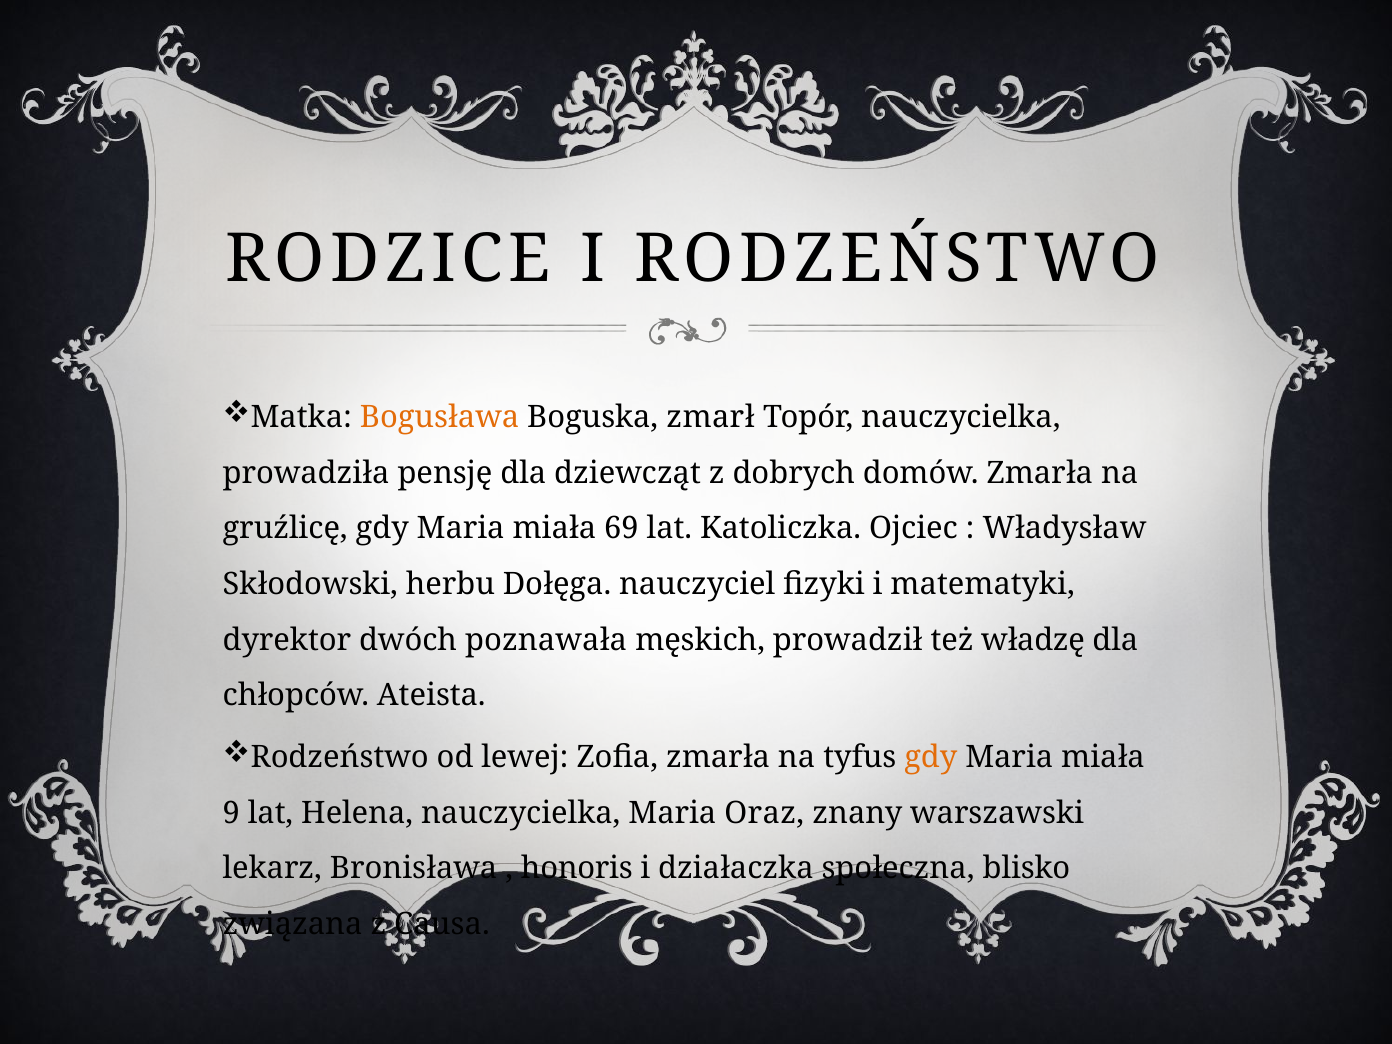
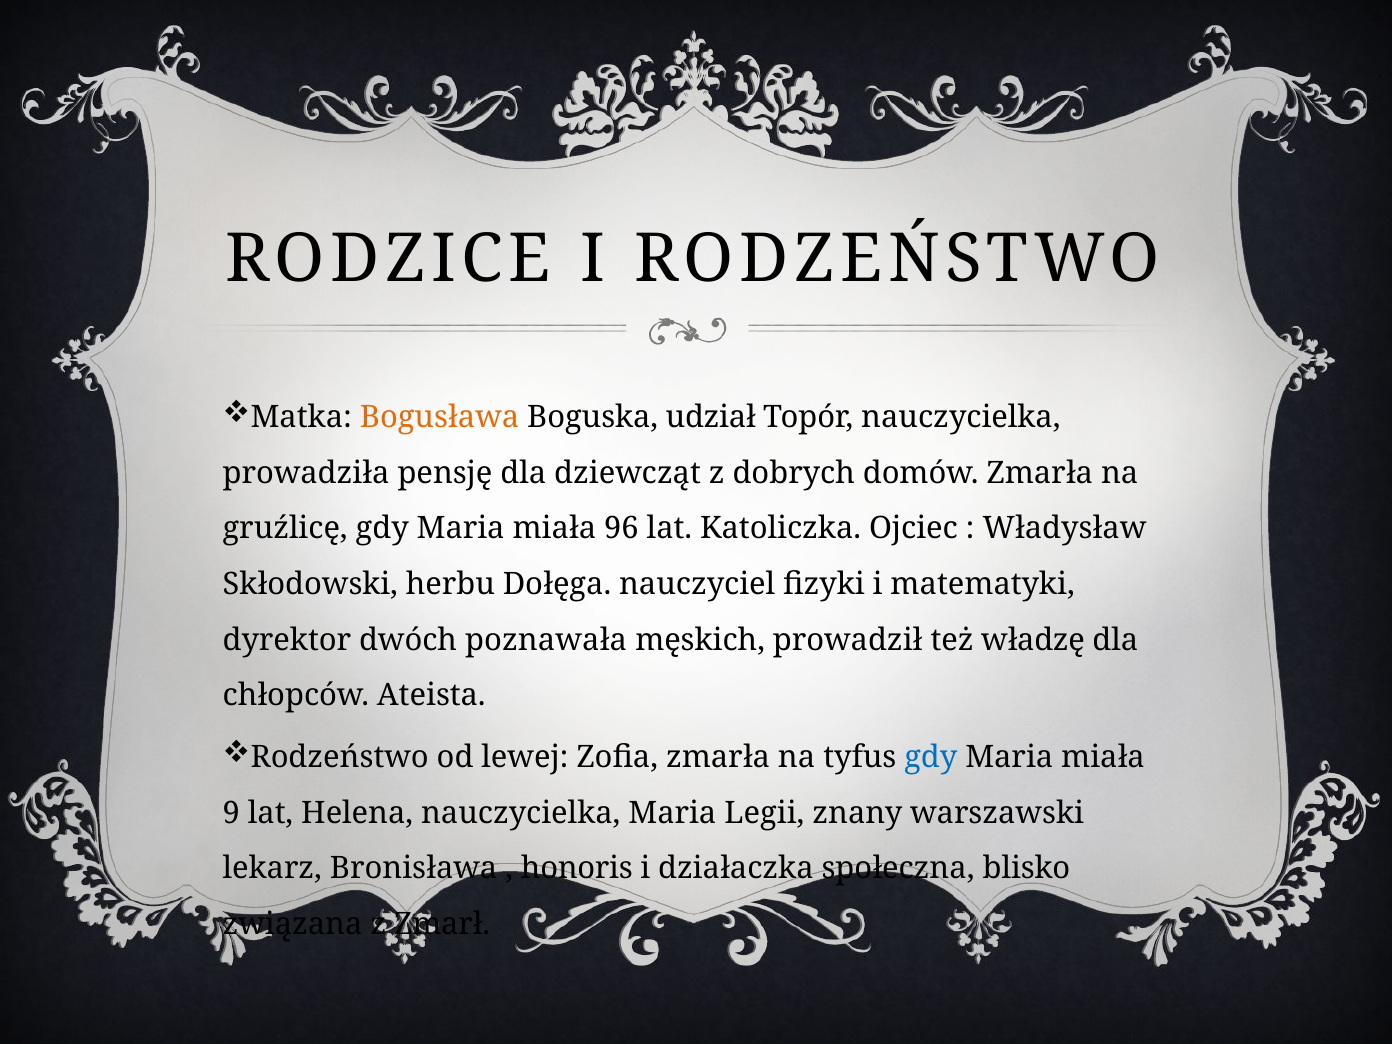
zmarł: zmarł -> udział
69: 69 -> 96
gdy at (931, 757) colour: orange -> blue
Oraz: Oraz -> Legii
Causa: Causa -> Zmarł
